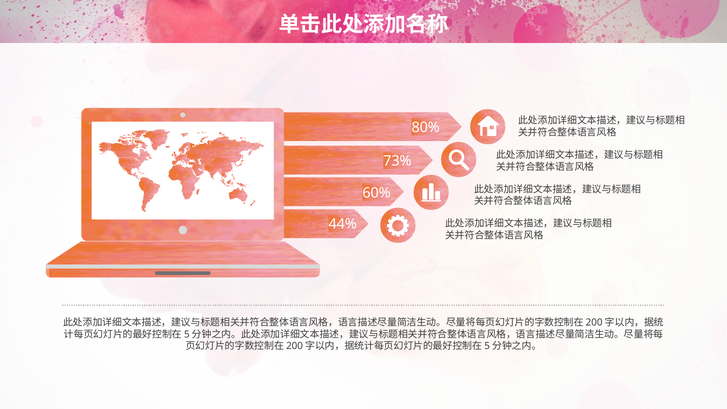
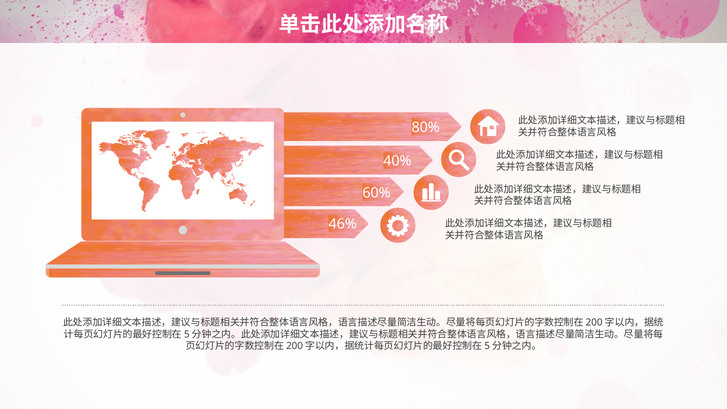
73%: 73% -> 40%
44%: 44% -> 46%
